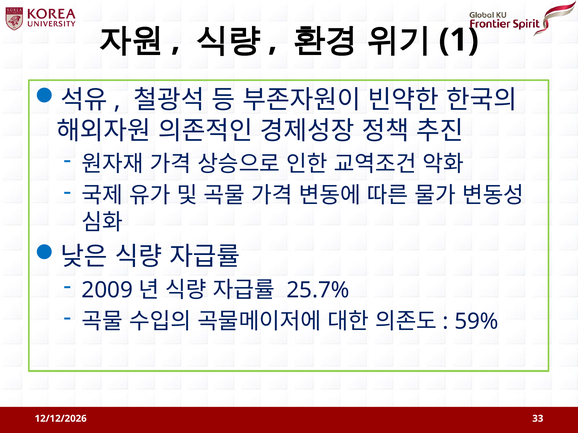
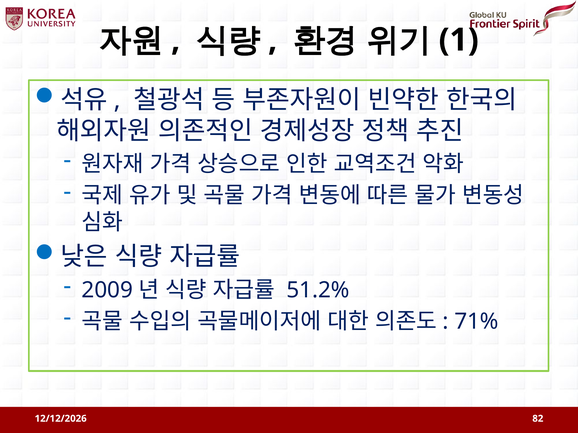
25.7%: 25.7% -> 51.2%
59%: 59% -> 71%
33: 33 -> 82
